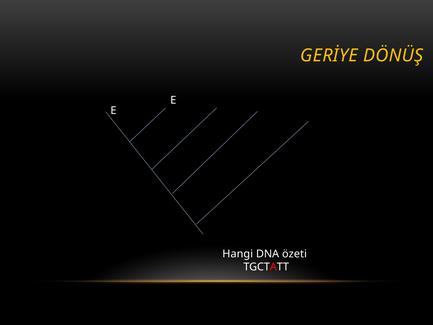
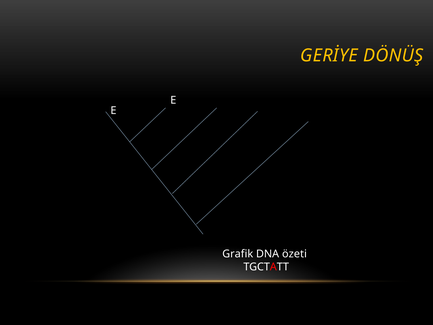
Hangi: Hangi -> Grafik
